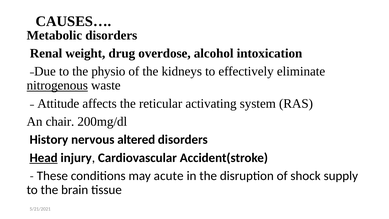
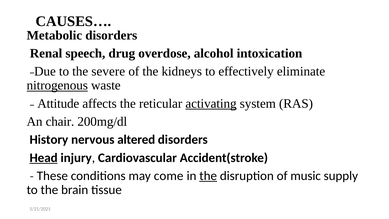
weight: weight -> speech
physio: physio -> severe
activating underline: none -> present
acute: acute -> come
the at (208, 176) underline: none -> present
shock: shock -> music
